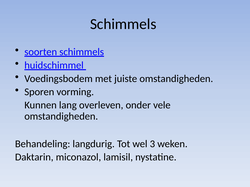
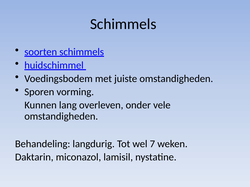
3: 3 -> 7
